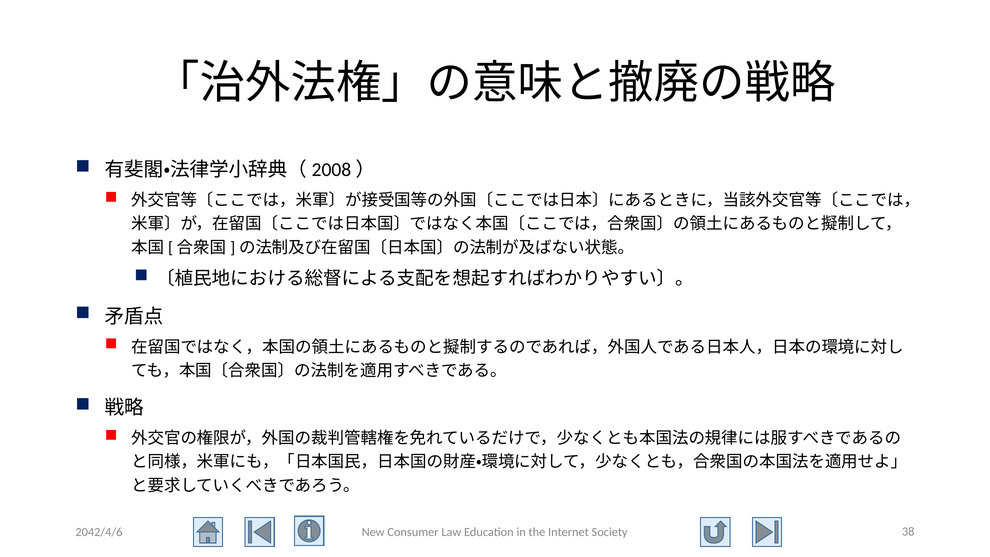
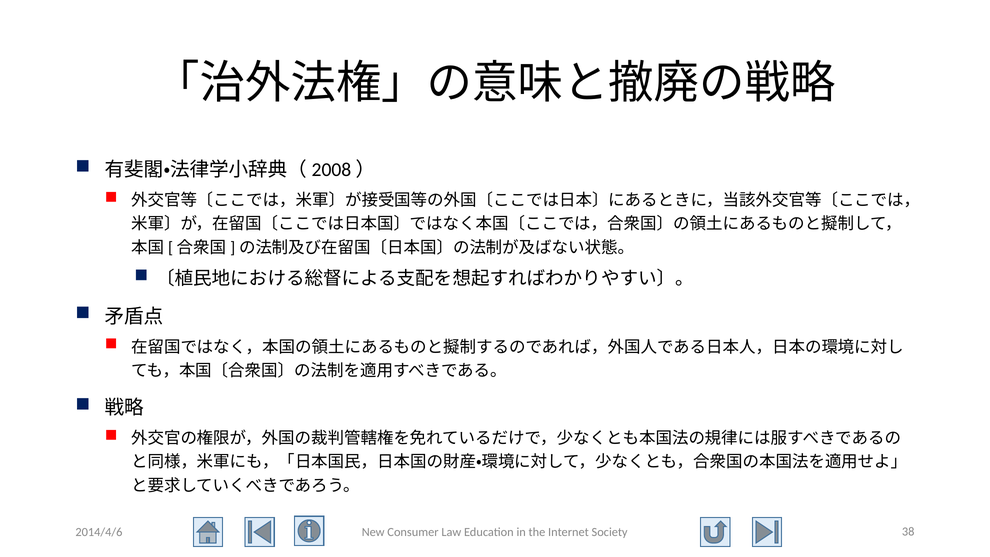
2042/4/6: 2042/4/6 -> 2014/4/6
